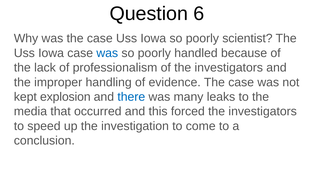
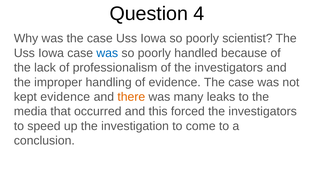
6: 6 -> 4
kept explosion: explosion -> evidence
there colour: blue -> orange
